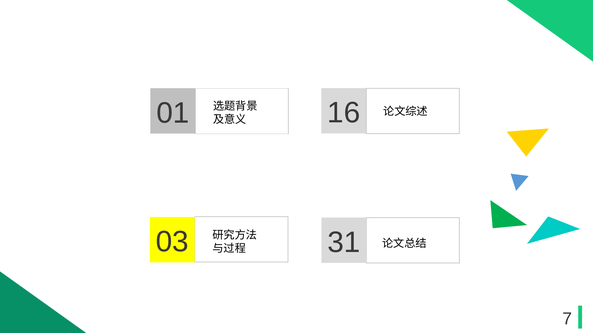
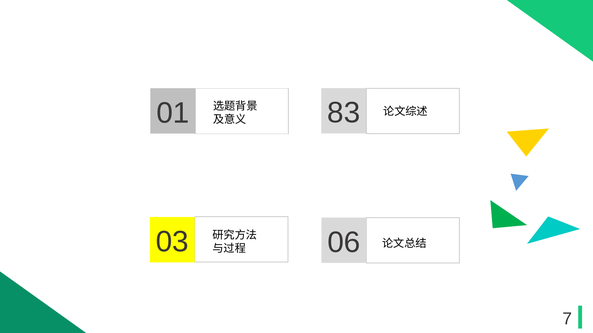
16: 16 -> 83
31: 31 -> 06
